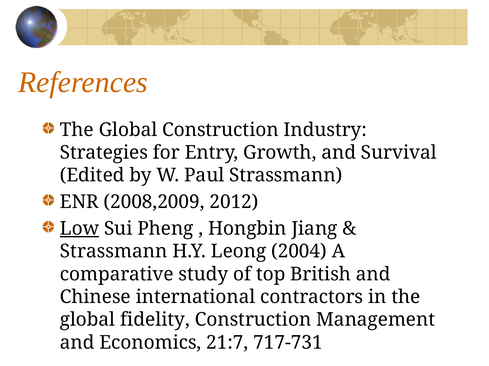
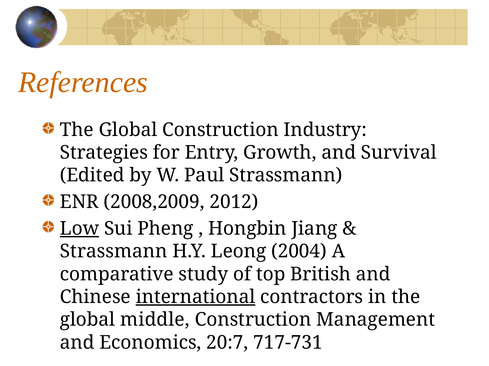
international underline: none -> present
fidelity: fidelity -> middle
21:7: 21:7 -> 20:7
